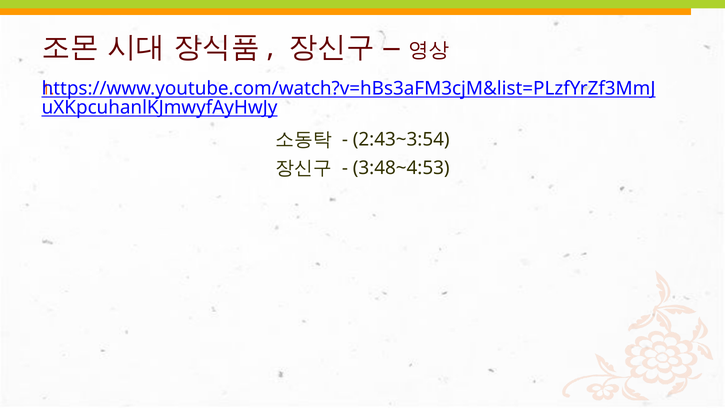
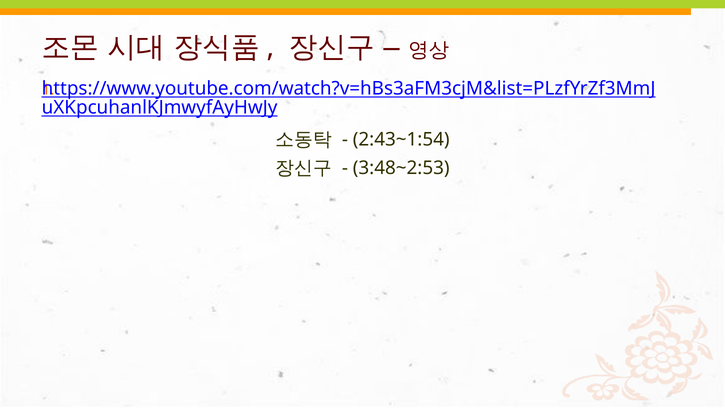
2:43~3:54: 2:43~3:54 -> 2:43~1:54
3:48~4:53: 3:48~4:53 -> 3:48~2:53
